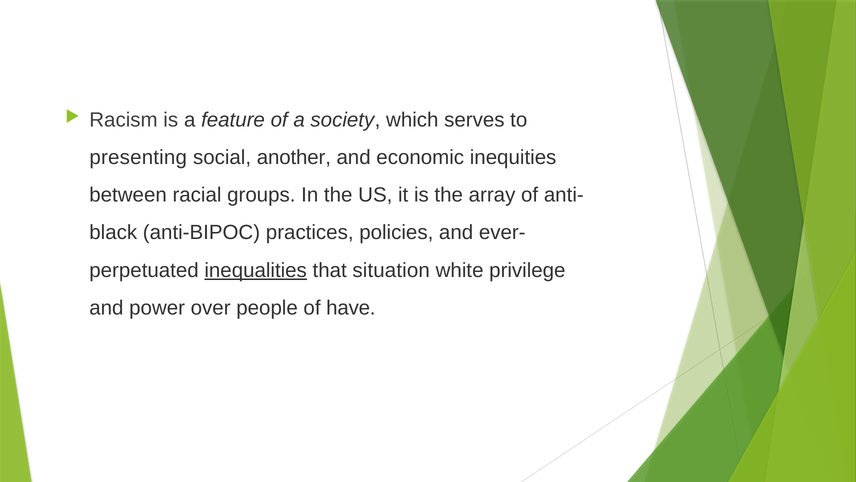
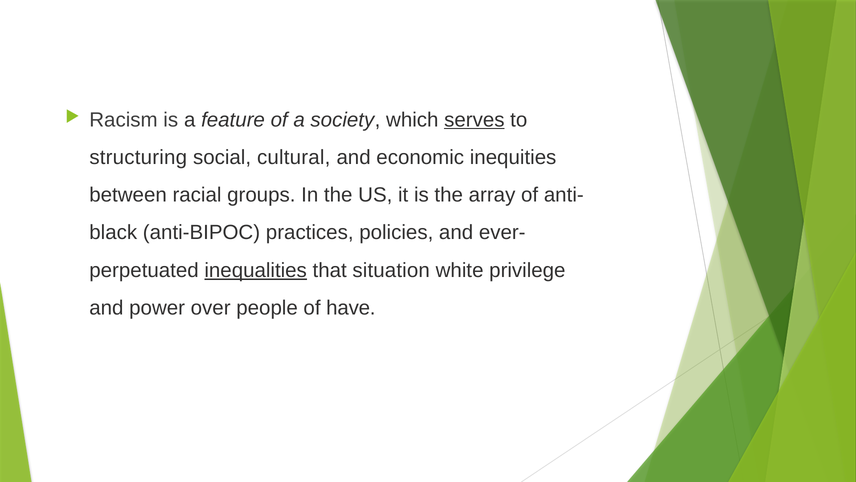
serves underline: none -> present
presenting: presenting -> structuring
another: another -> cultural
